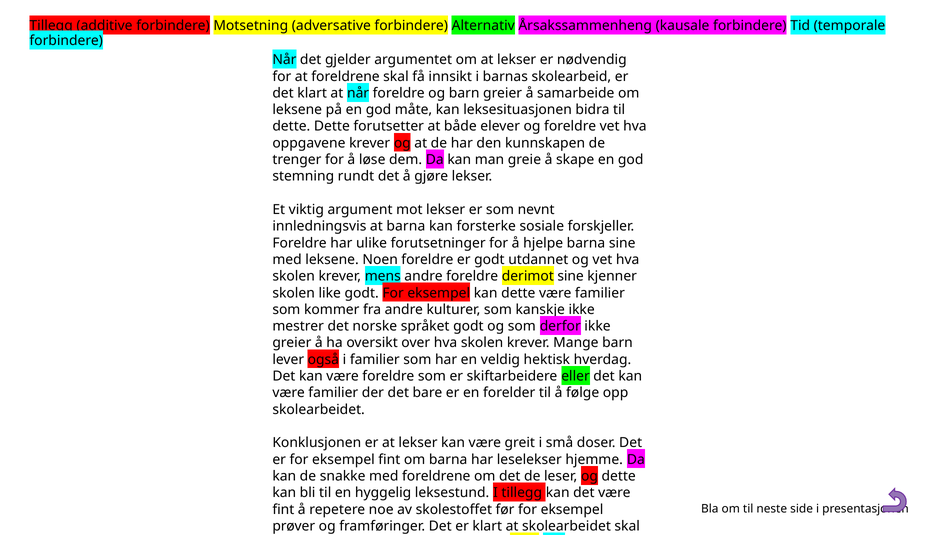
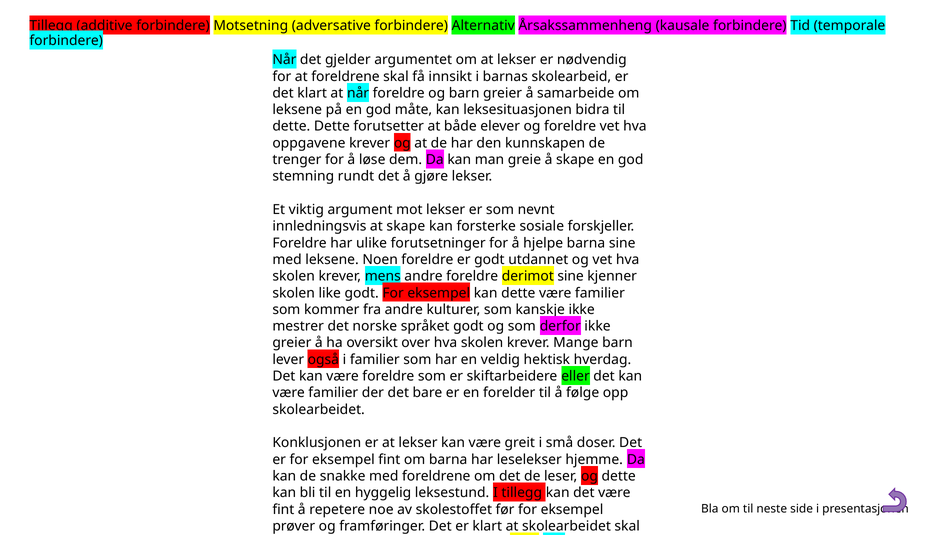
at barna: barna -> skape
